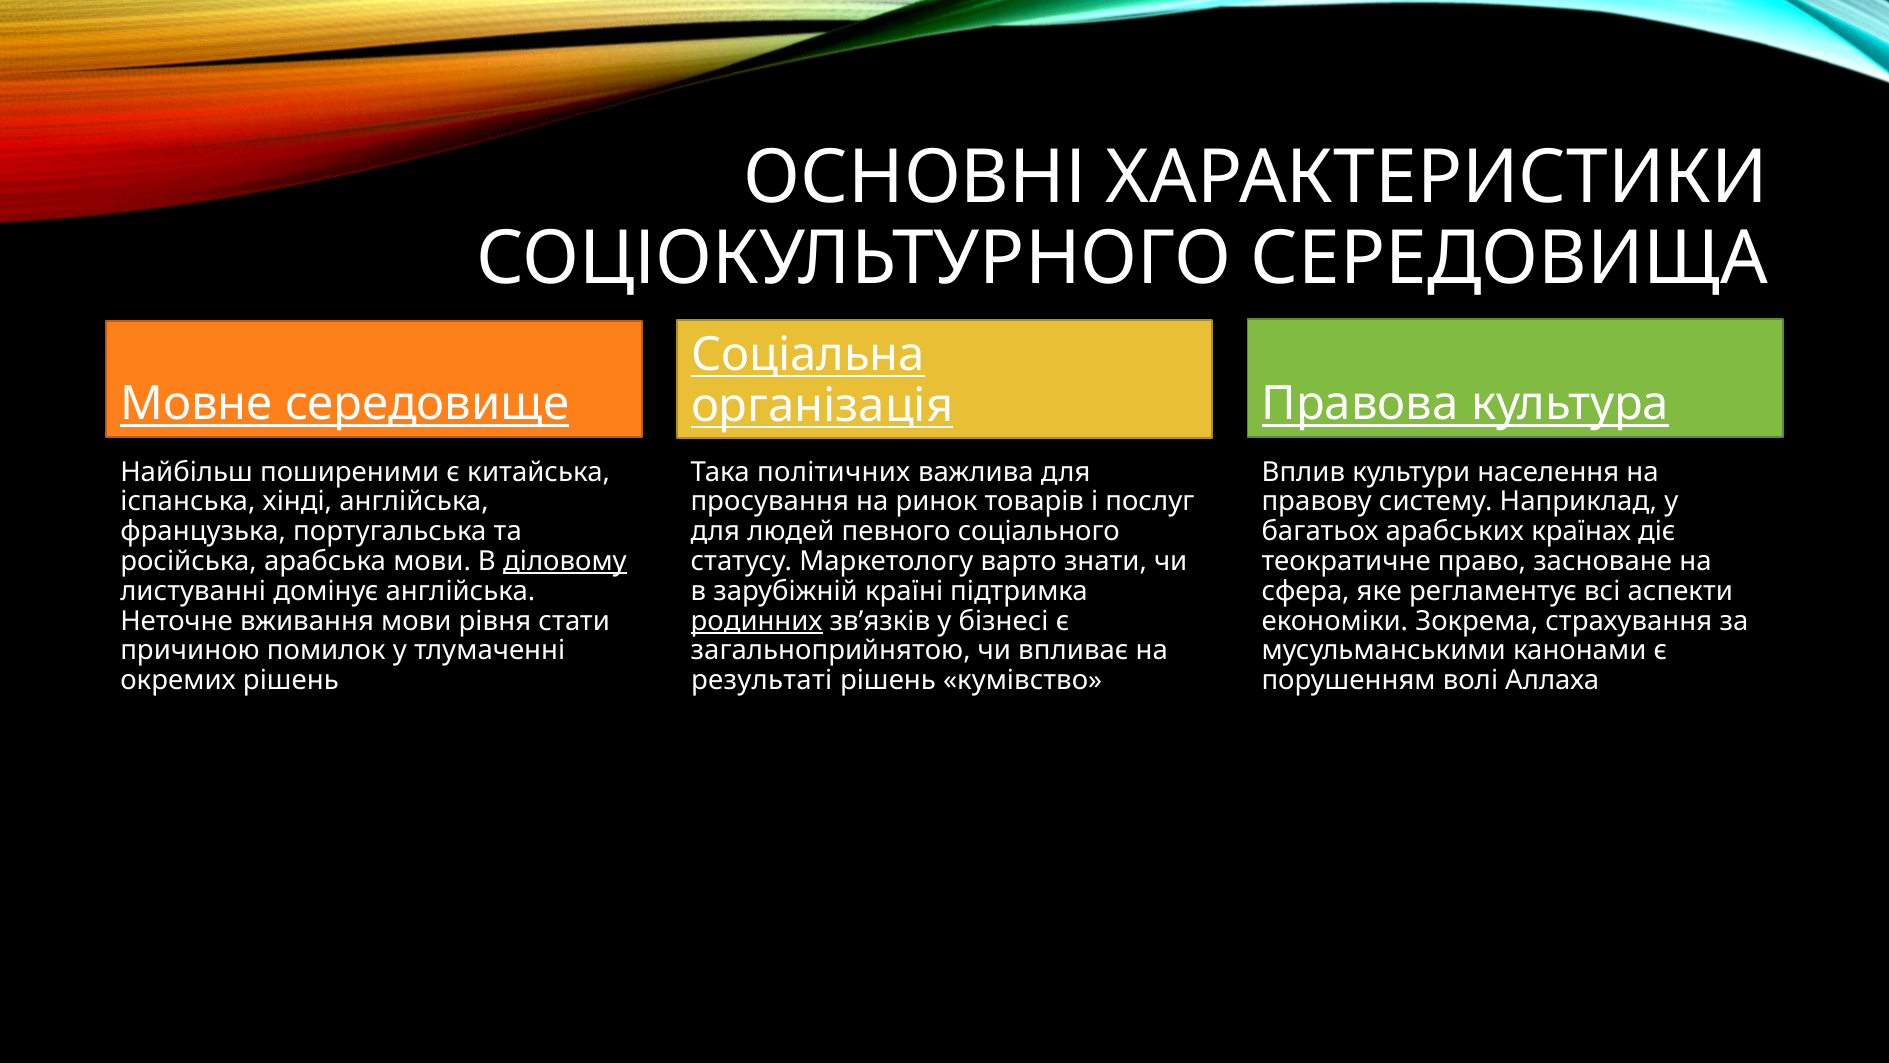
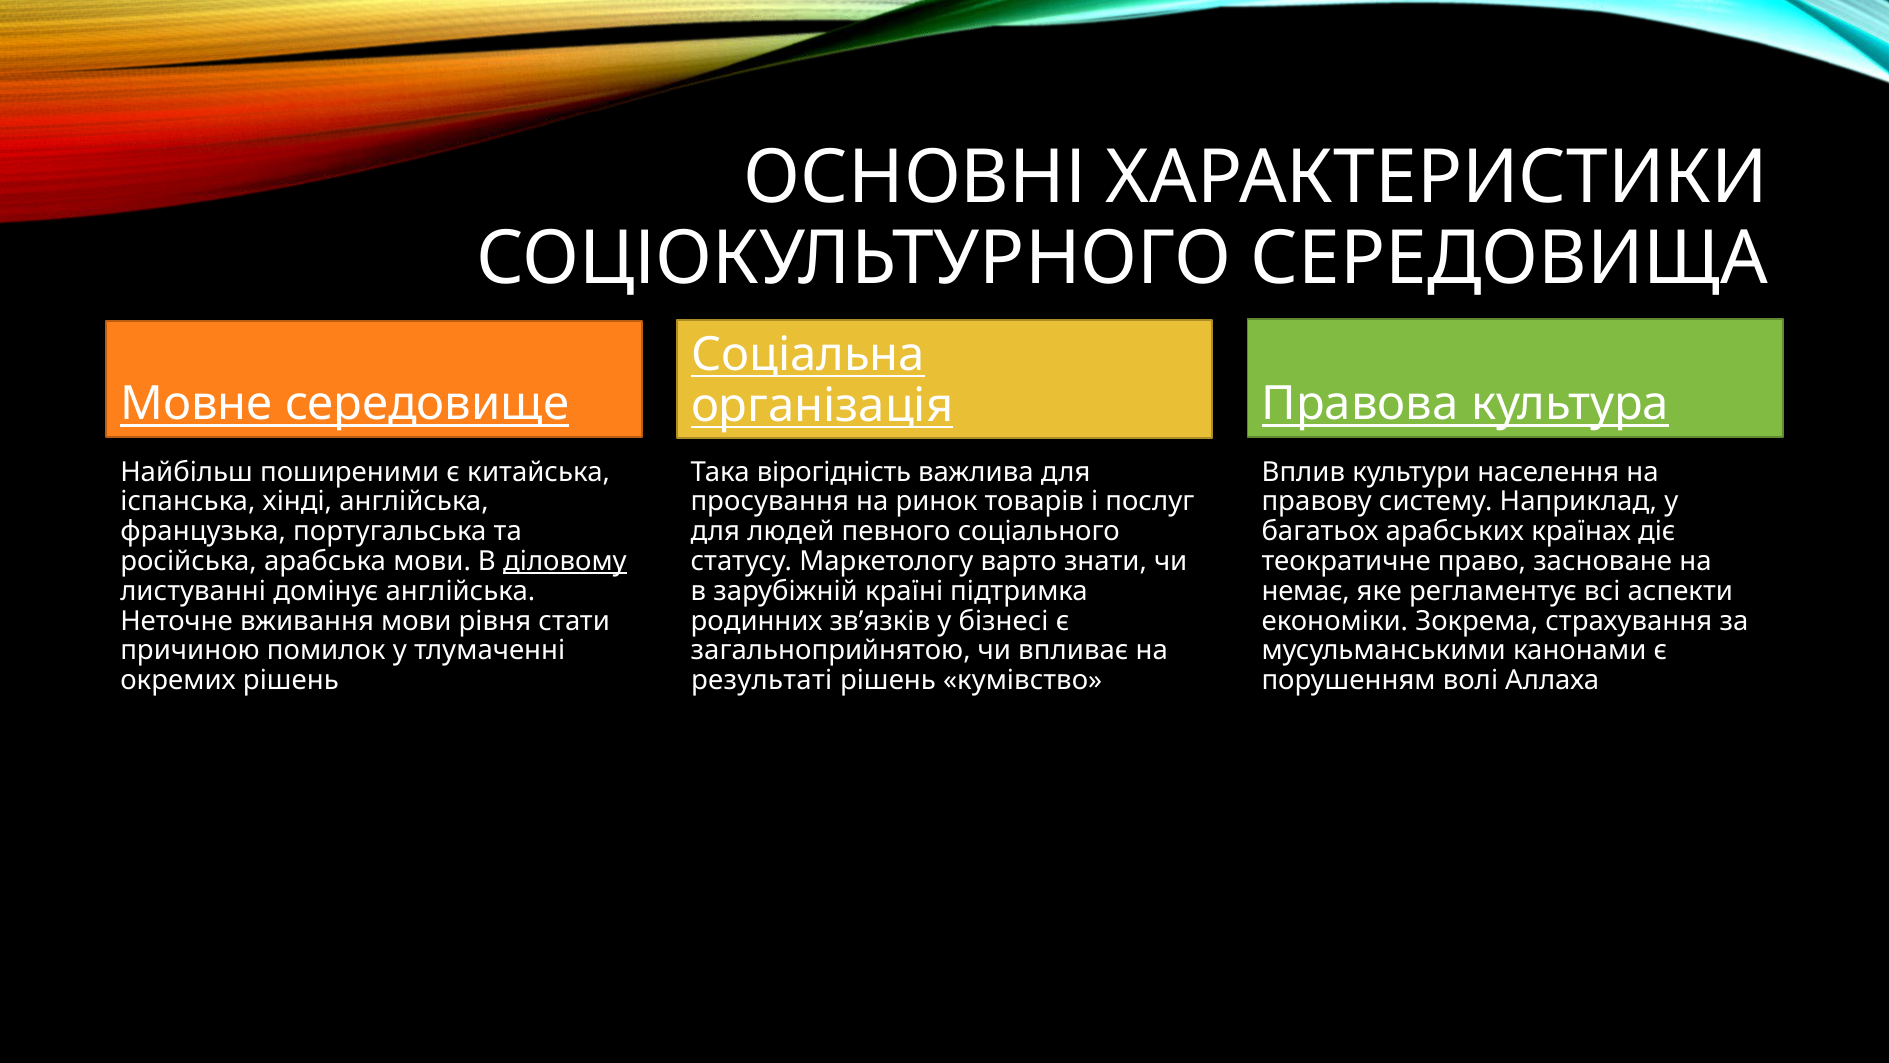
політичних: політичних -> вірогідність
сфера: сфера -> немає
родинних underline: present -> none
